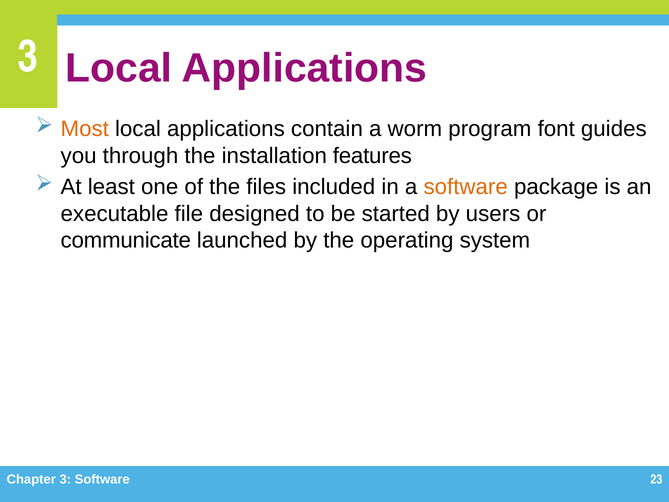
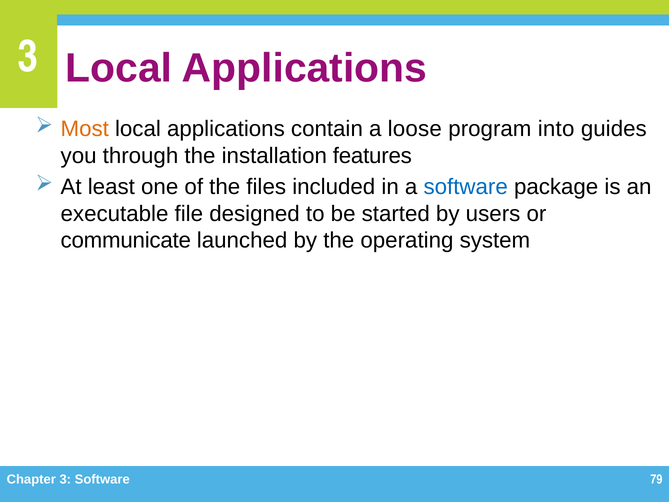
worm: worm -> loose
font: font -> into
software at (466, 187) colour: orange -> blue
23: 23 -> 79
